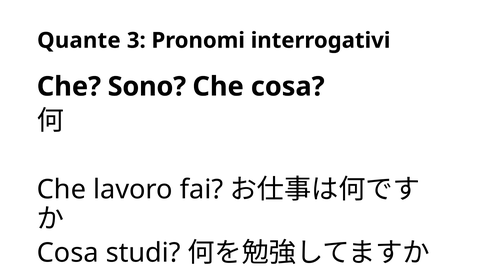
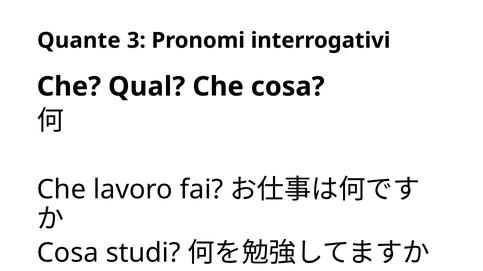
Sono: Sono -> Qual
